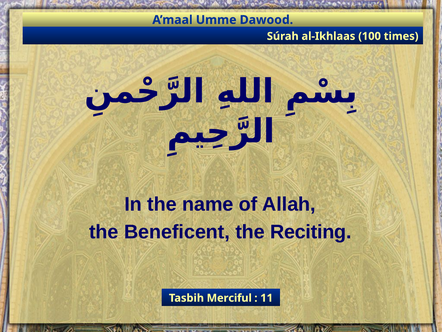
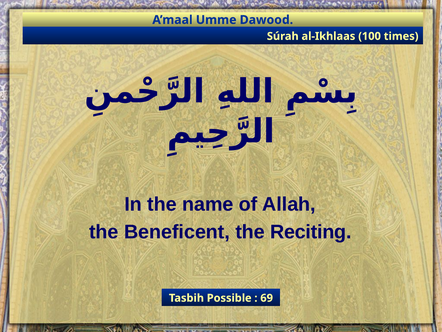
Merciful: Merciful -> Possible
11: 11 -> 69
